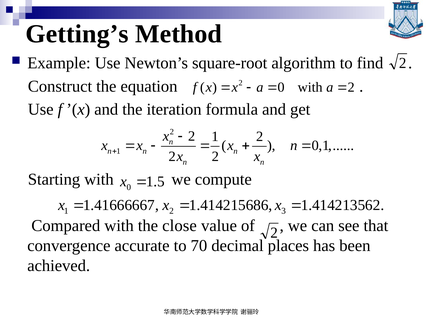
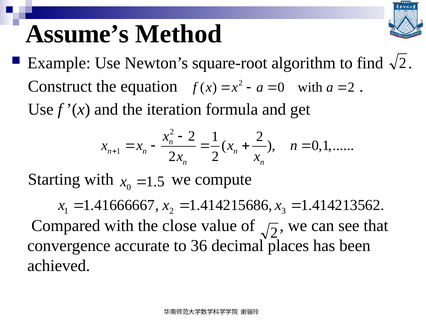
Getting’s: Getting’s -> Assume’s
70: 70 -> 36
